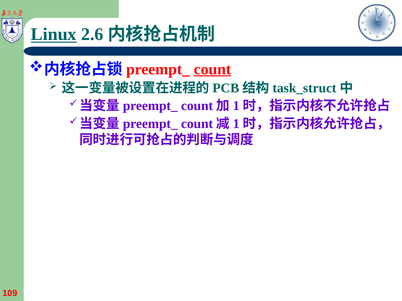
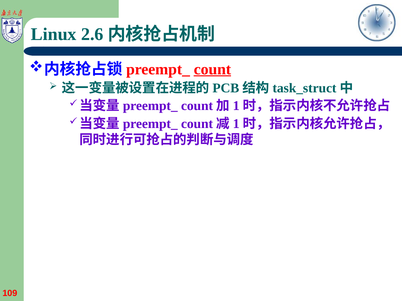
Linux underline: present -> none
